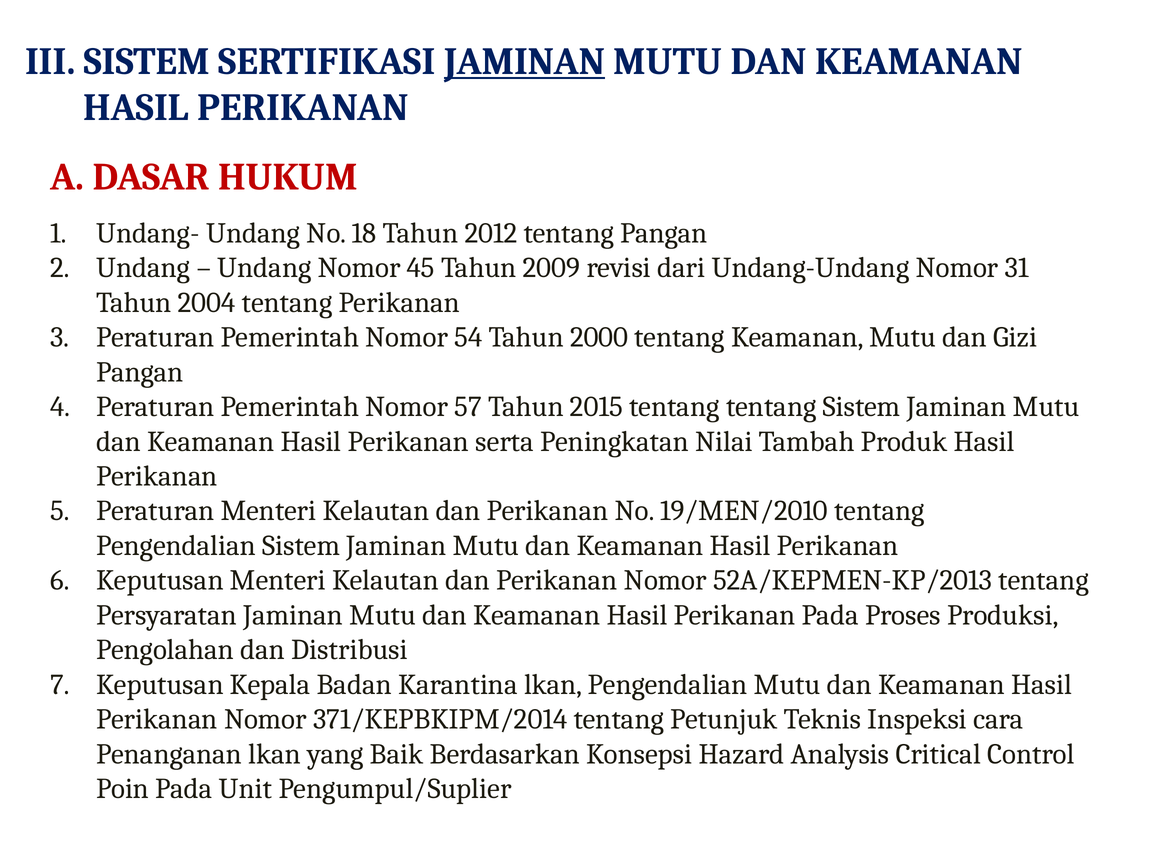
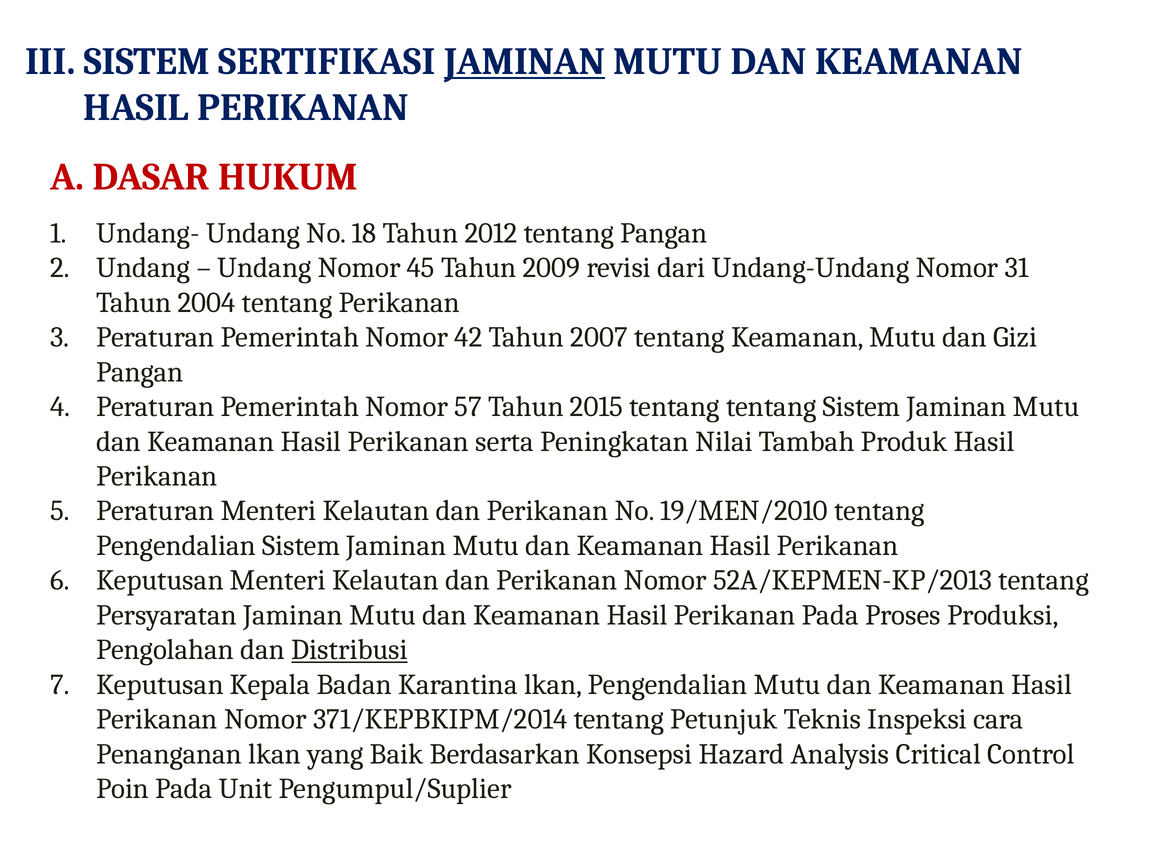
54: 54 -> 42
2000: 2000 -> 2007
Distribusi underline: none -> present
